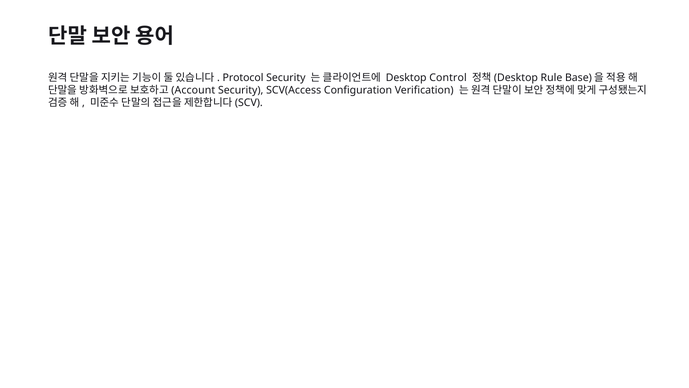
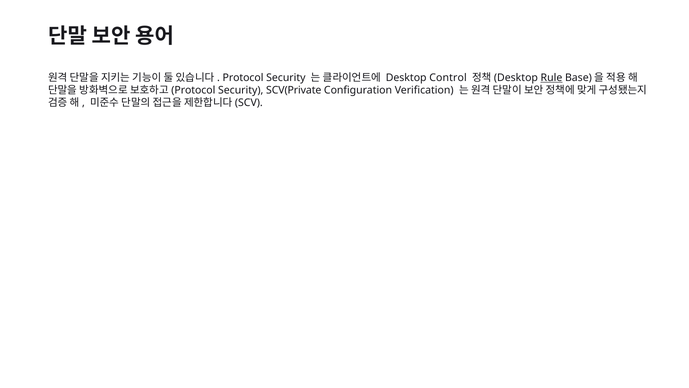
Rule underline: none -> present
Account at (193, 90): Account -> Protocol
SCV(Access: SCV(Access -> SCV(Private
